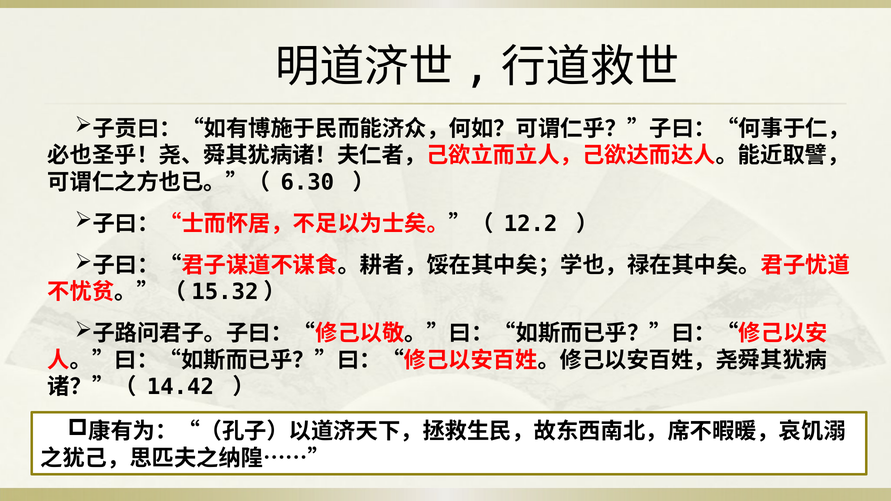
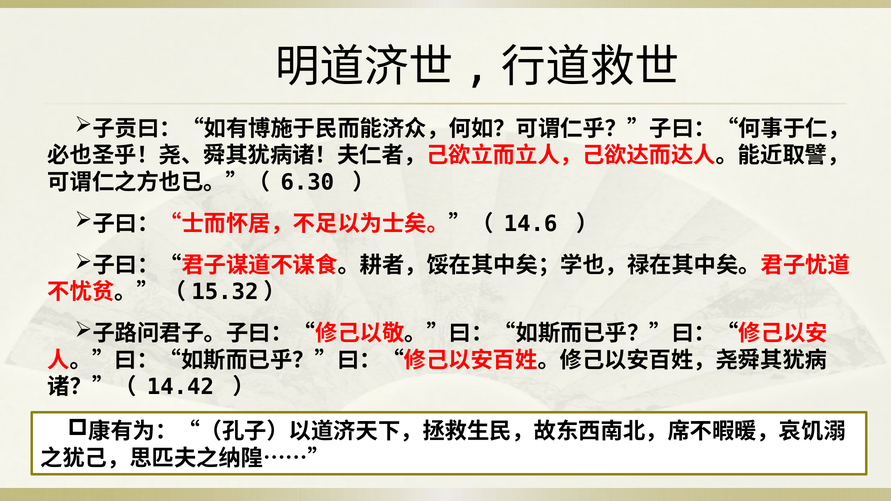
12.2: 12.2 -> 14.6
